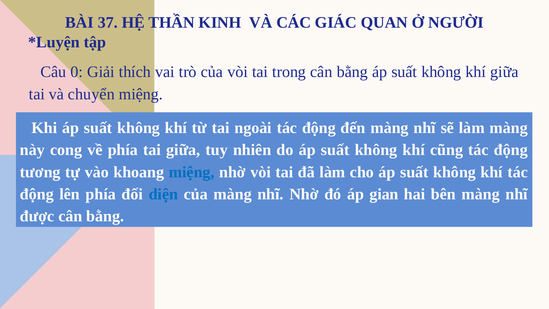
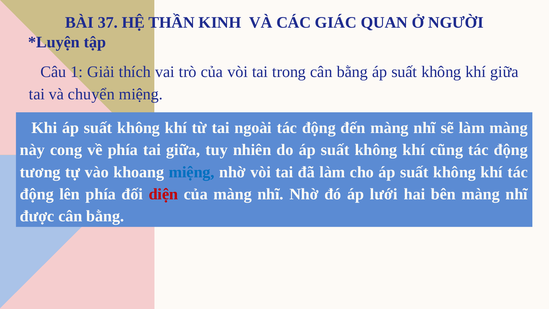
0: 0 -> 1
diện colour: blue -> red
gian: gian -> lưới
